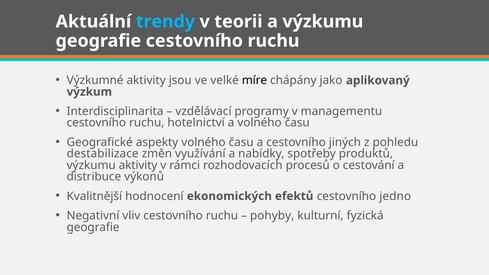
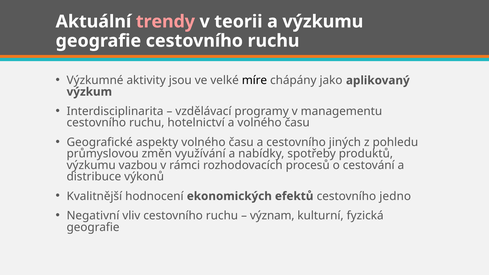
trendy colour: light blue -> pink
destabilizace: destabilizace -> průmyslovou
výzkumu aktivity: aktivity -> vazbou
pohyby: pohyby -> význam
